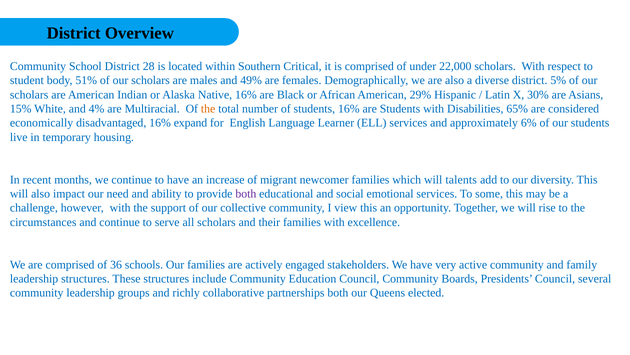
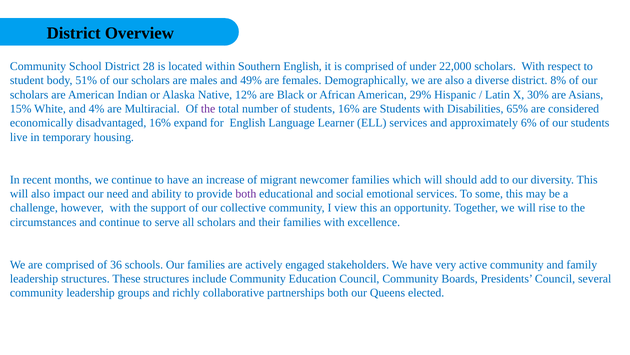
Southern Critical: Critical -> English
5%: 5% -> 8%
Native 16%: 16% -> 12%
the at (208, 109) colour: orange -> purple
talents: talents -> should
